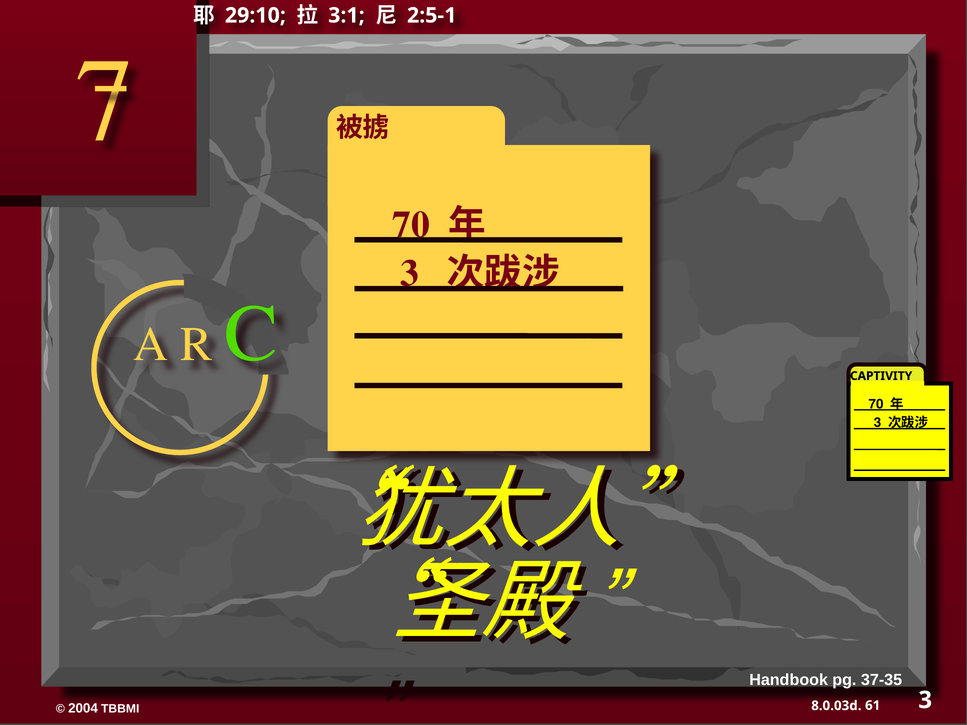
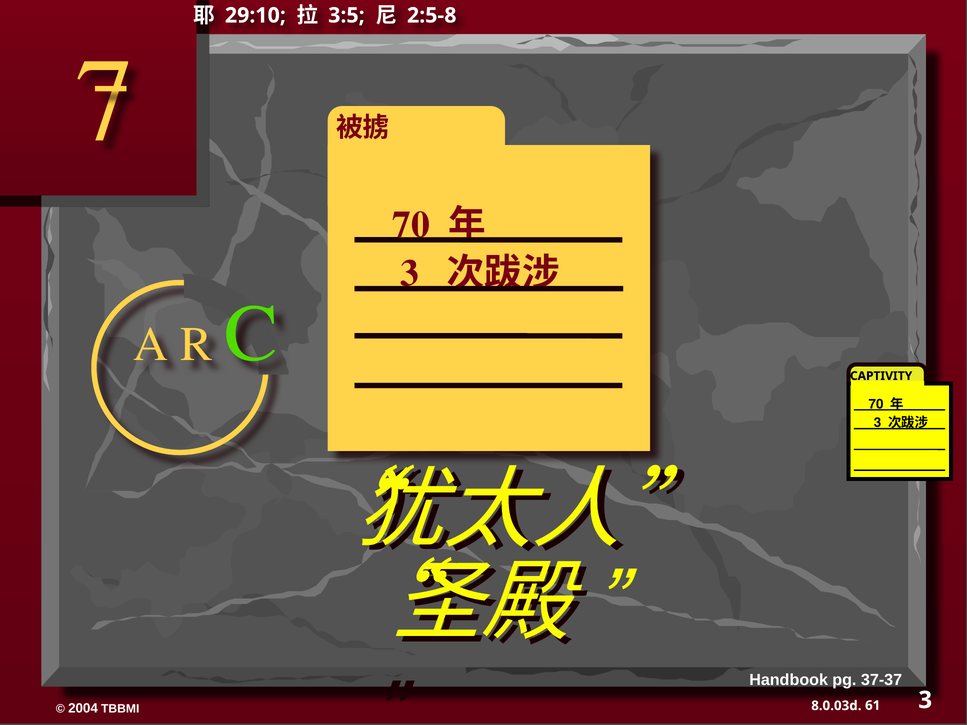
3:1: 3:1 -> 3:5
2:5-1: 2:5-1 -> 2:5-8
37-35: 37-35 -> 37-37
